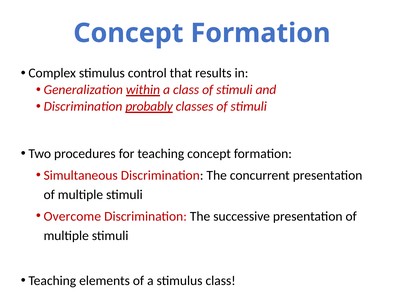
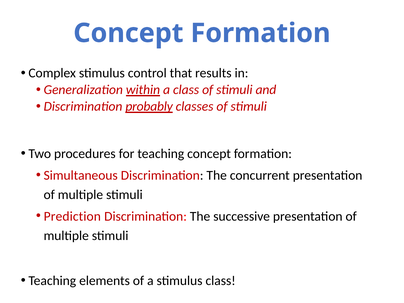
Overcome: Overcome -> Prediction
